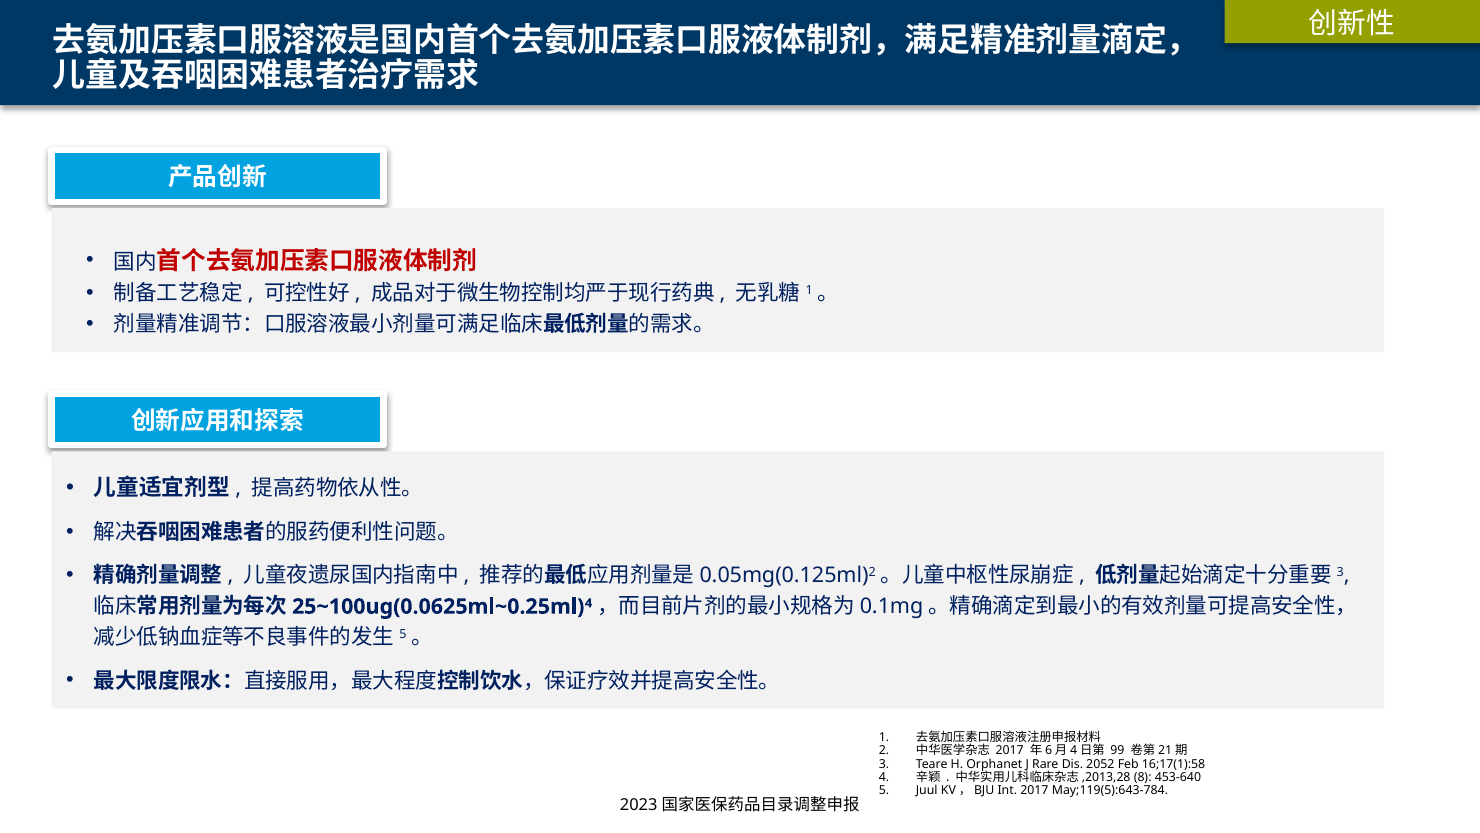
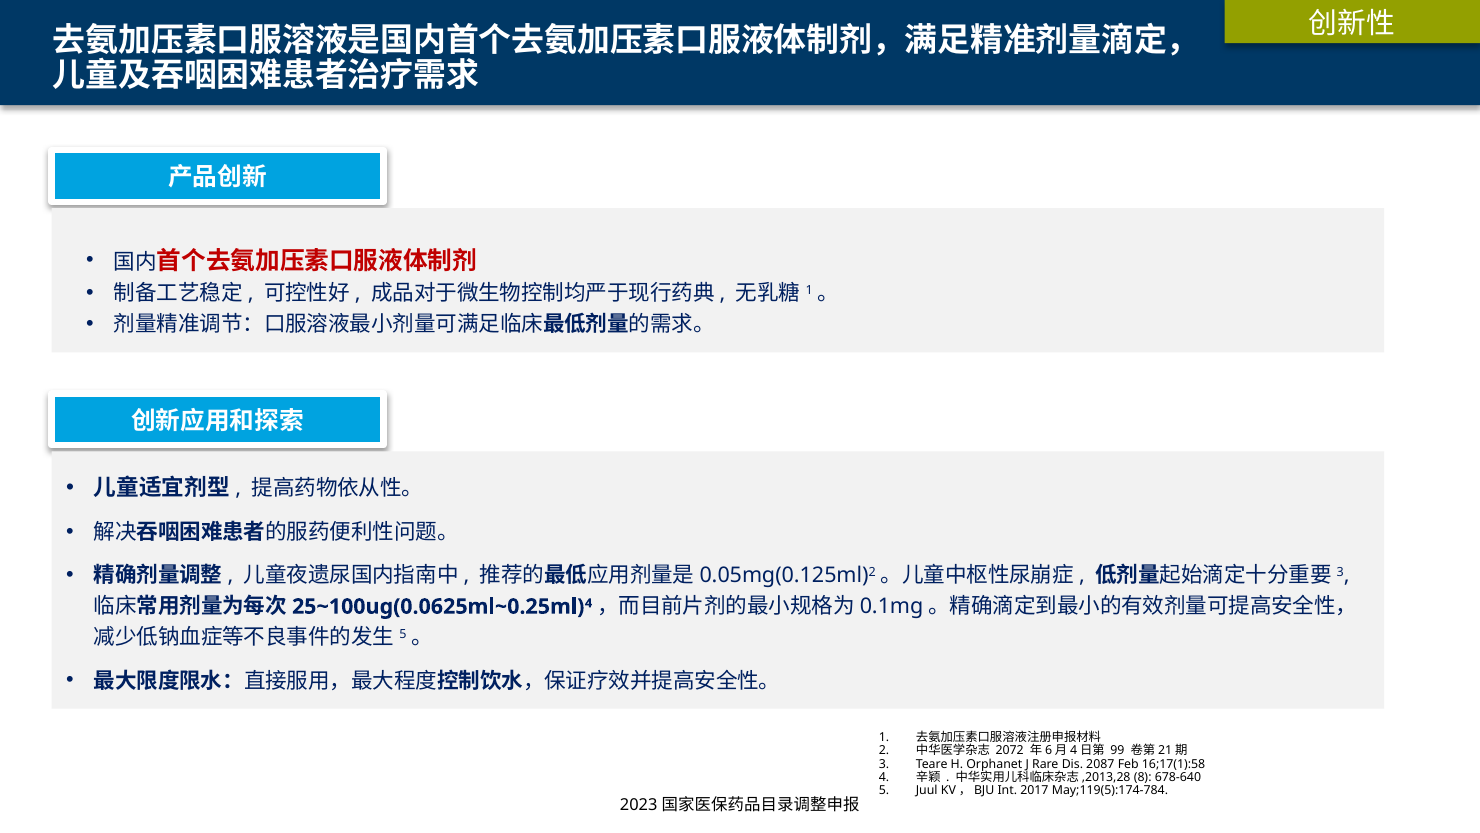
2017 at (1010, 750): 2017 -> 2072
2052: 2052 -> 2087
453-640: 453-640 -> 678-640
May;119(5):643-784: May;119(5):643-784 -> May;119(5):174-784
